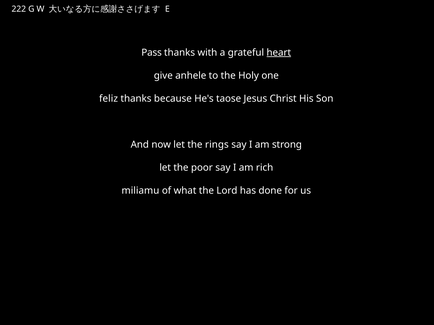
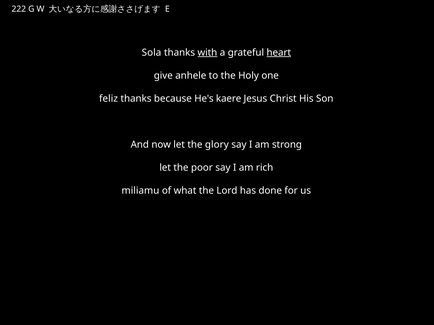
Pass: Pass -> Sola
with underline: none -> present
taose: taose -> kaere
rings: rings -> glory
